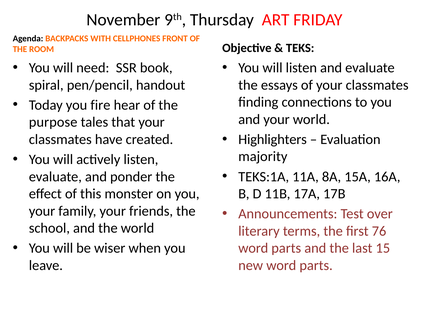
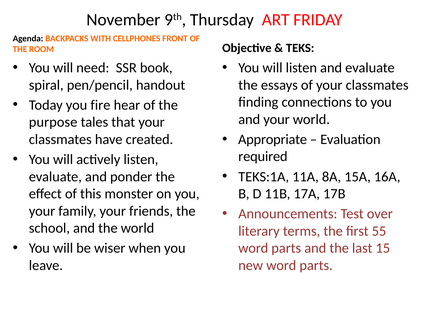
Highlighters: Highlighters -> Appropriate
majority: majority -> required
76: 76 -> 55
